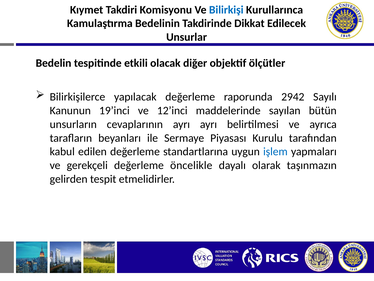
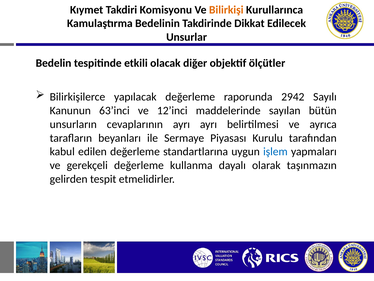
Bilirkişi colour: blue -> orange
19’inci: 19’inci -> 63’inci
öncelikle: öncelikle -> kullanma
